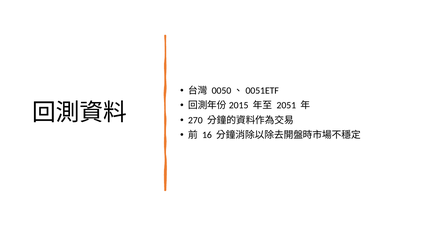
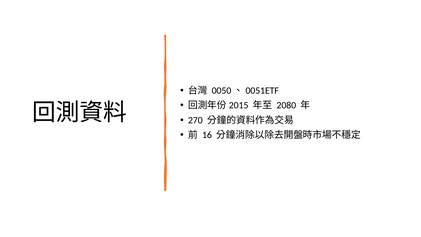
2051: 2051 -> 2080
